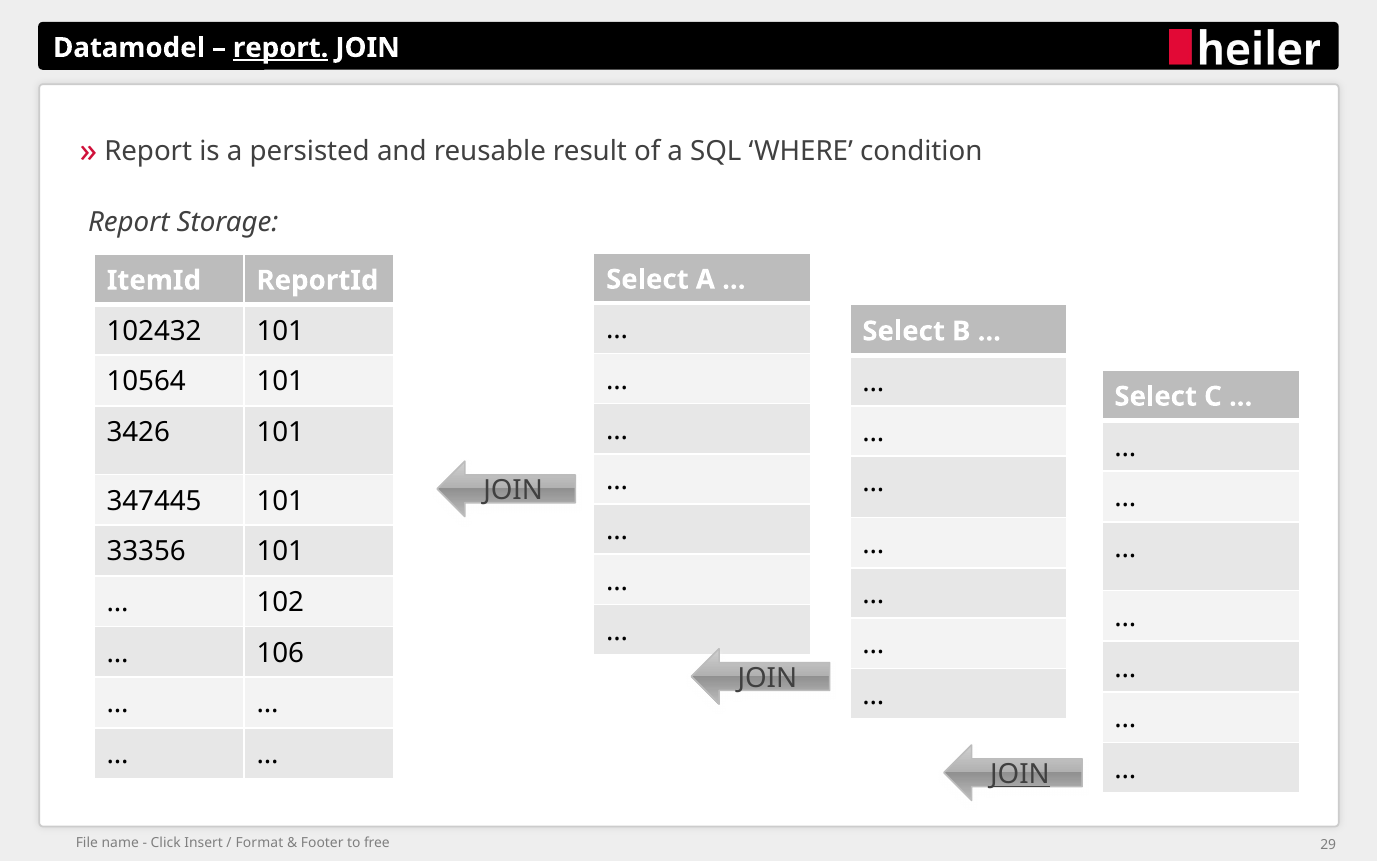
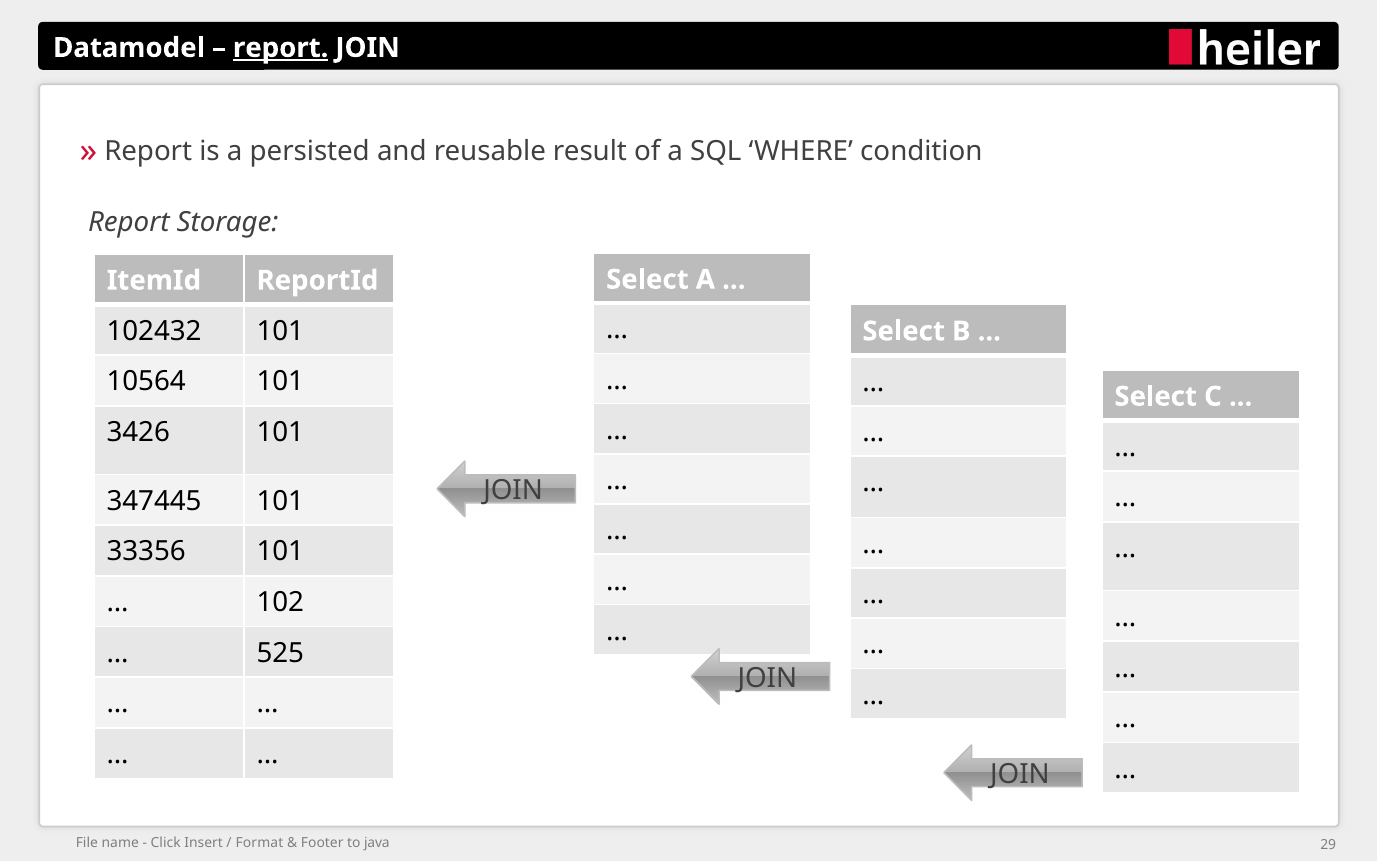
106: 106 -> 525
JOIN at (1020, 774) underline: present -> none
free: free -> java
